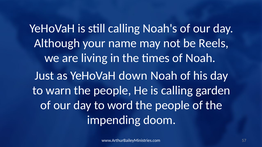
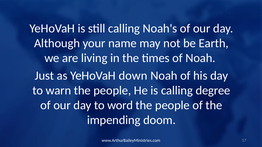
Reels: Reels -> Earth
garden: garden -> degree
